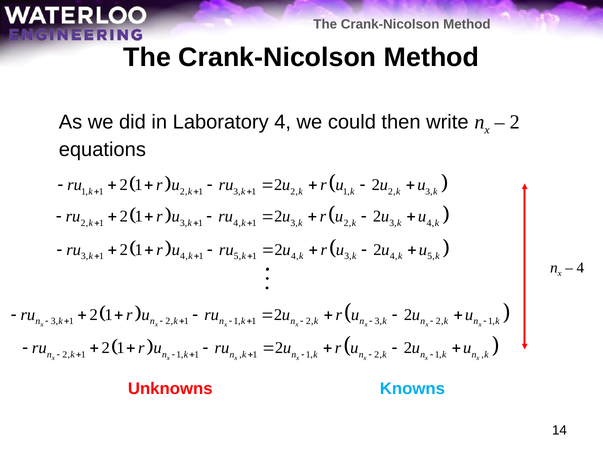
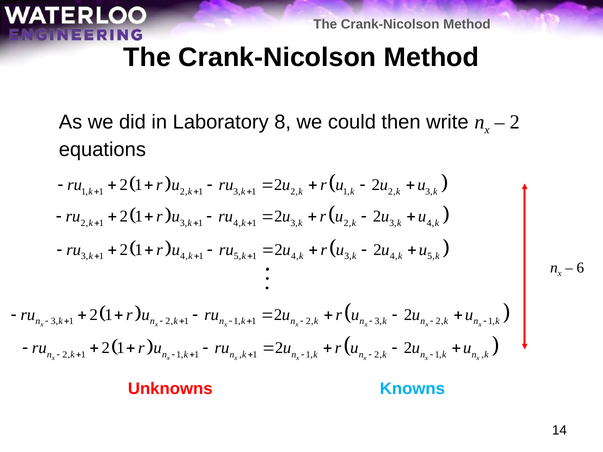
Laboratory 4: 4 -> 8
4 at (580, 268): 4 -> 6
